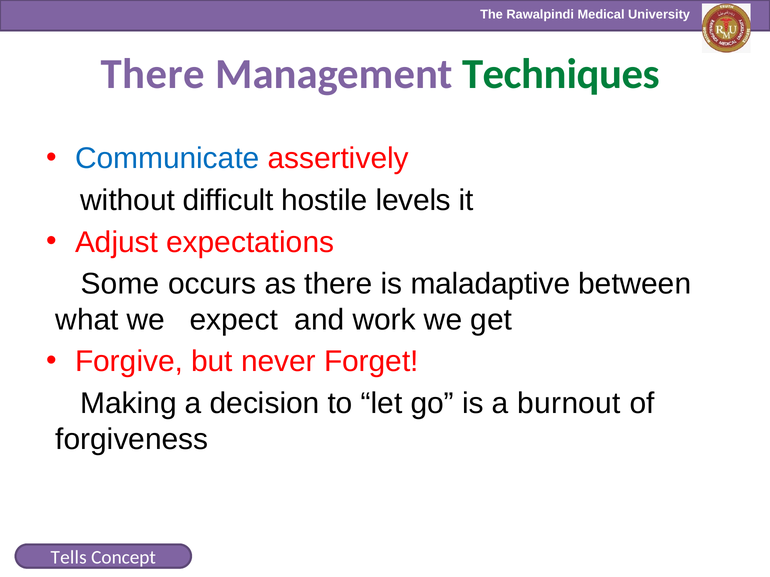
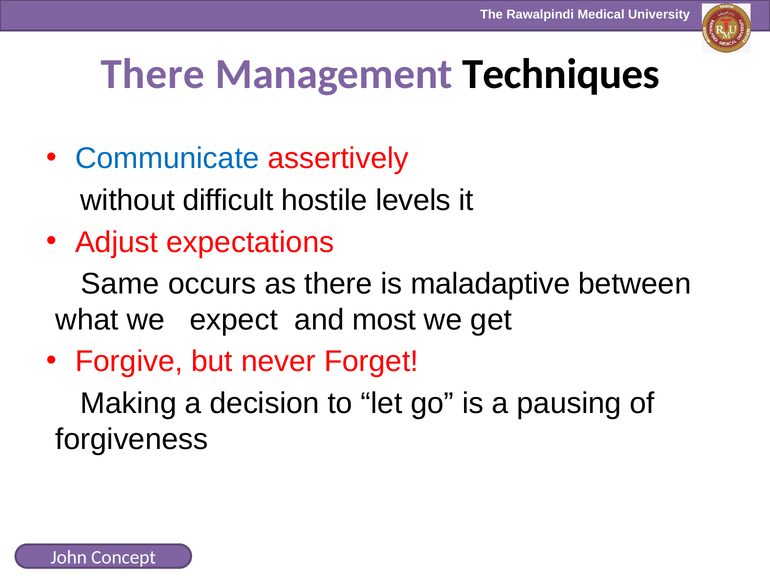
Techniques colour: green -> black
Some: Some -> Same
work: work -> most
burnout: burnout -> pausing
Tells: Tells -> John
